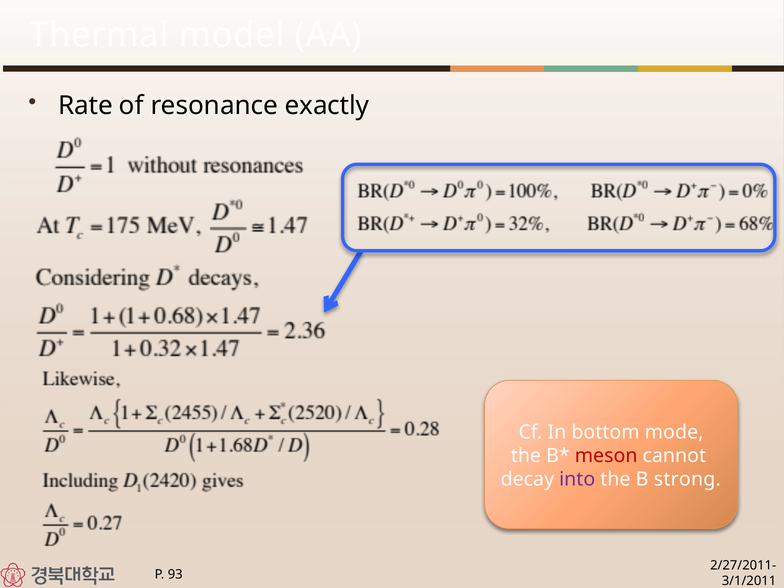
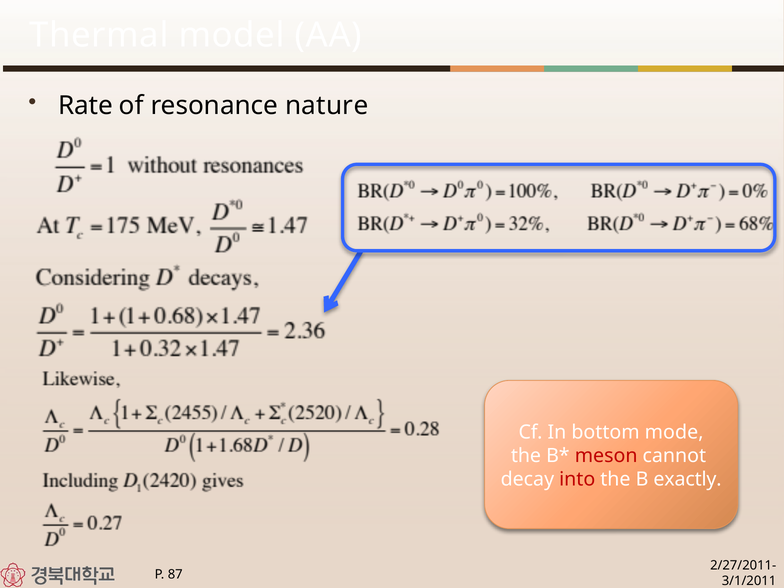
exactly: exactly -> nature
into colour: purple -> red
strong: strong -> exactly
93: 93 -> 87
